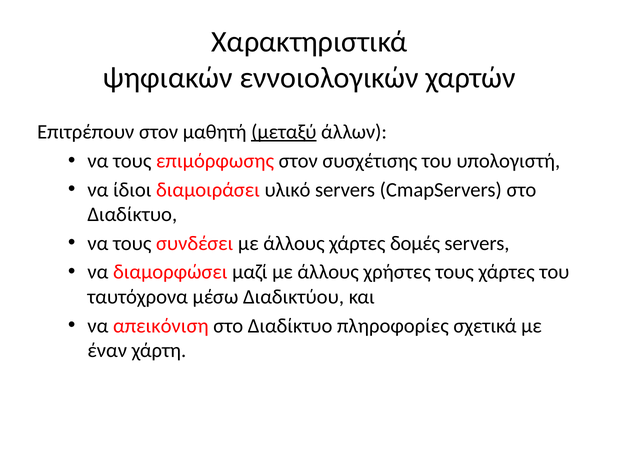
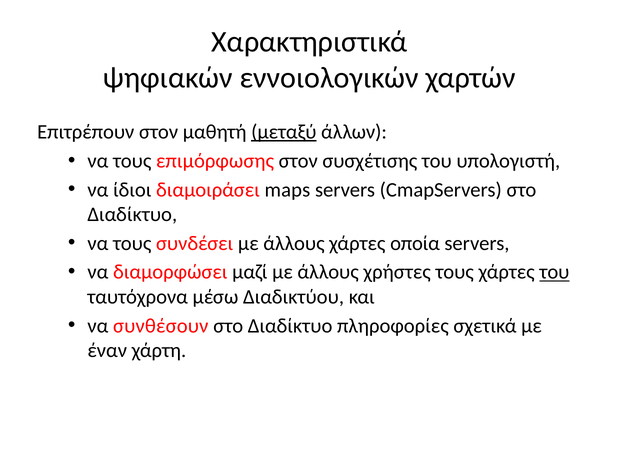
υλικό: υλικό -> maps
δομές: δομές -> οποία
του at (554, 272) underline: none -> present
απεικόνιση: απεικόνιση -> συνθέσουν
